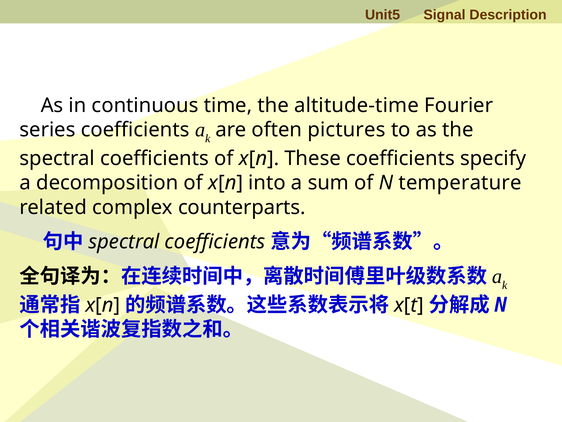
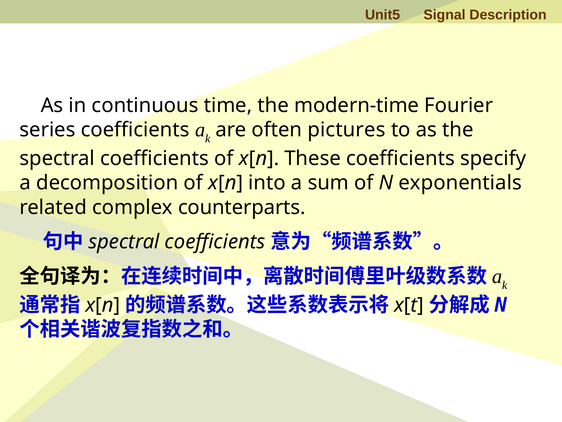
altitude-time: altitude-time -> modern-time
temperature: temperature -> exponentials
